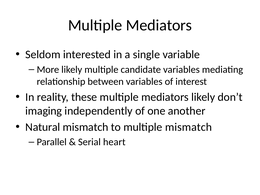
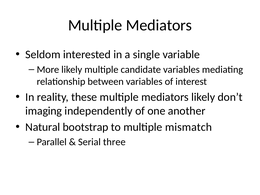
Natural mismatch: mismatch -> bootstrap
heart: heart -> three
